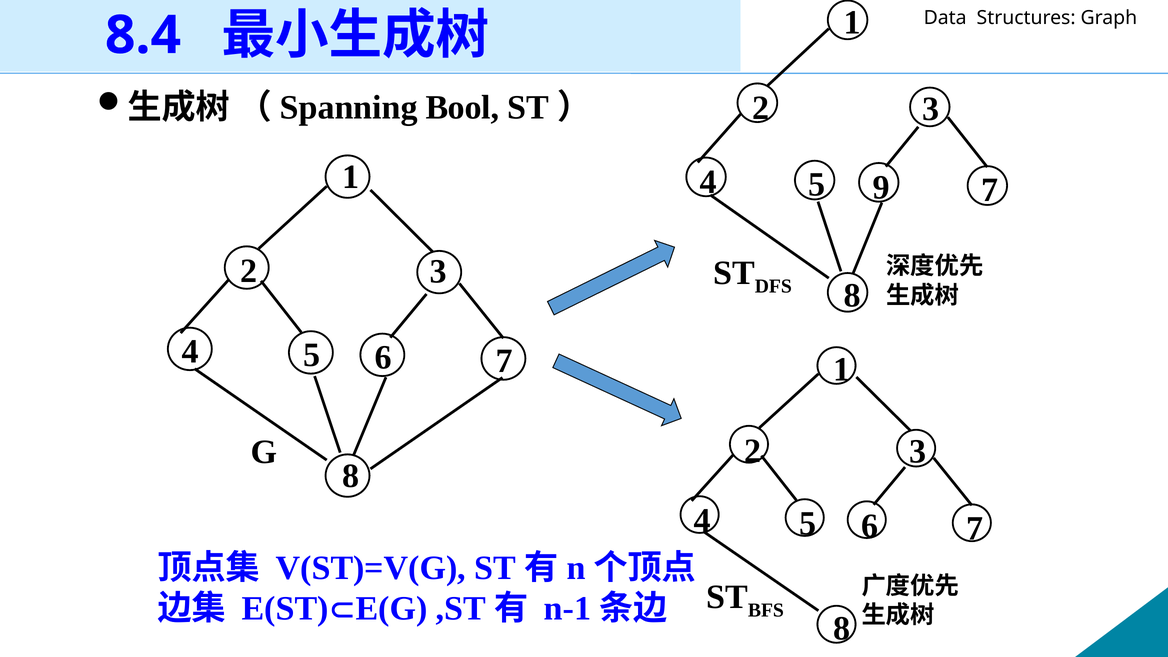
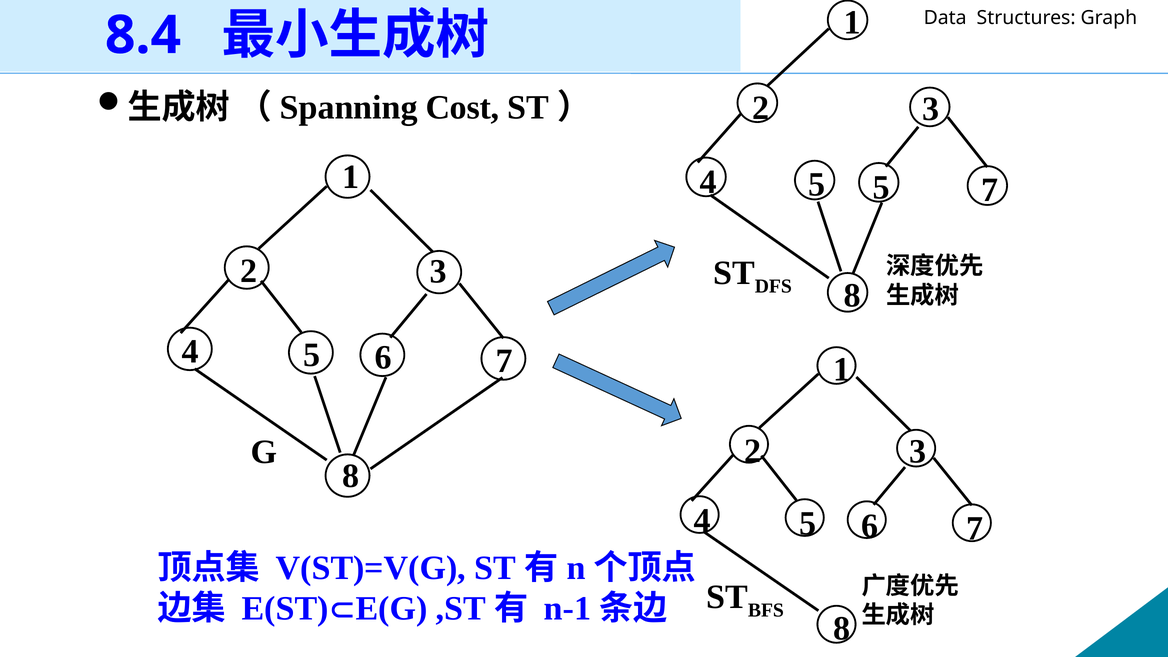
Bool: Bool -> Cost
5 9: 9 -> 5
